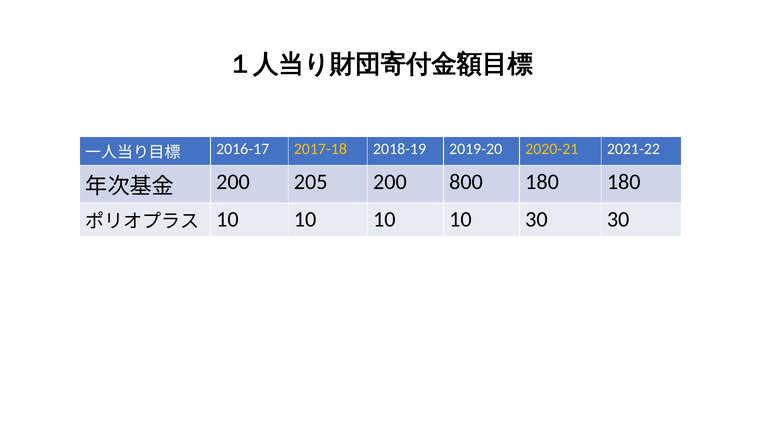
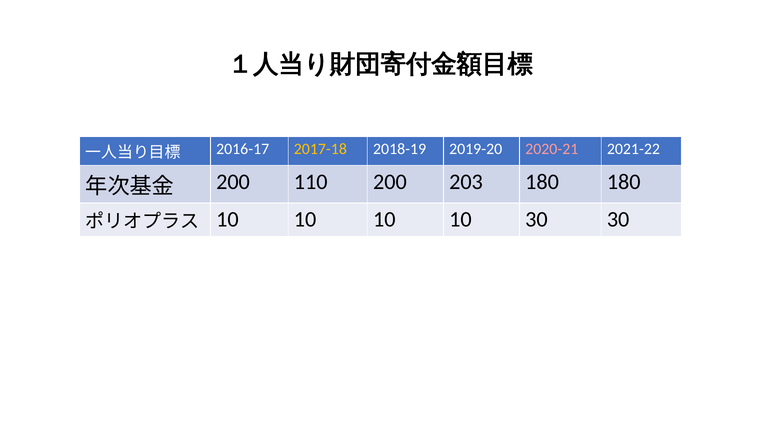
2020-21 colour: yellow -> pink
205: 205 -> 110
800: 800 -> 203
